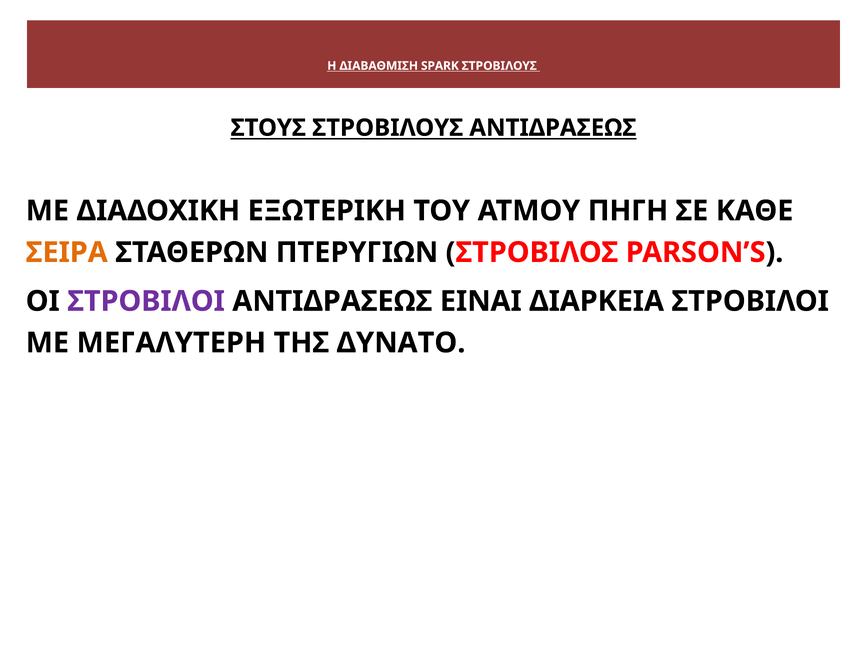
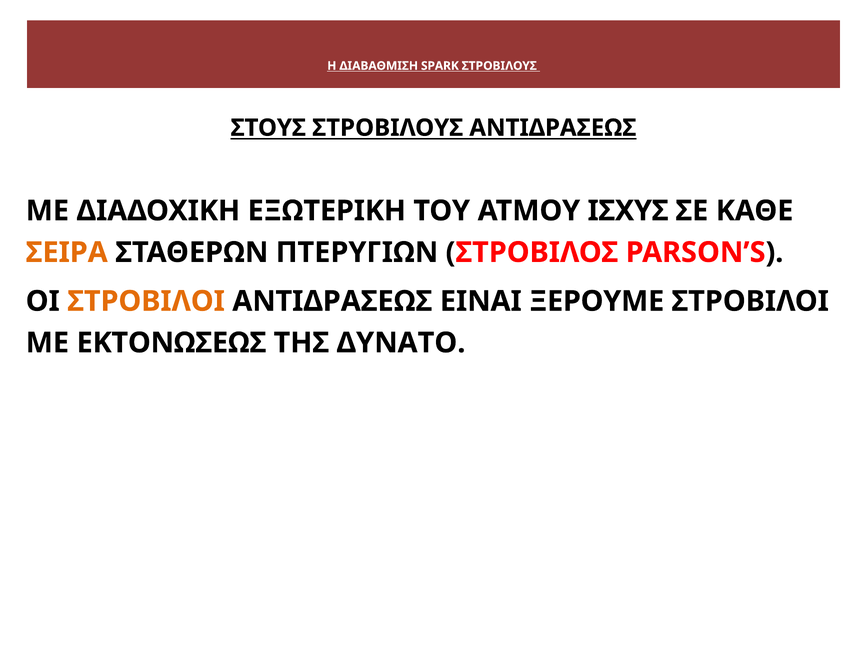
ΠΗΓΗ: ΠΗΓΗ -> ΙΣΧΥΣ
ΣΤΡΟΒΙΛΟΙ at (146, 301) colour: purple -> orange
ΔΙΑΡΚΕΙΑ: ΔΙΑΡΚΕΙΑ -> ΞΕΡΟΥΜΕ
ΜΕΓΑΛΥΤΕΡΗ: ΜΕΓΑΛΥΤΕΡΗ -> ΕΚΤΟΝΩΣΕΩΣ
